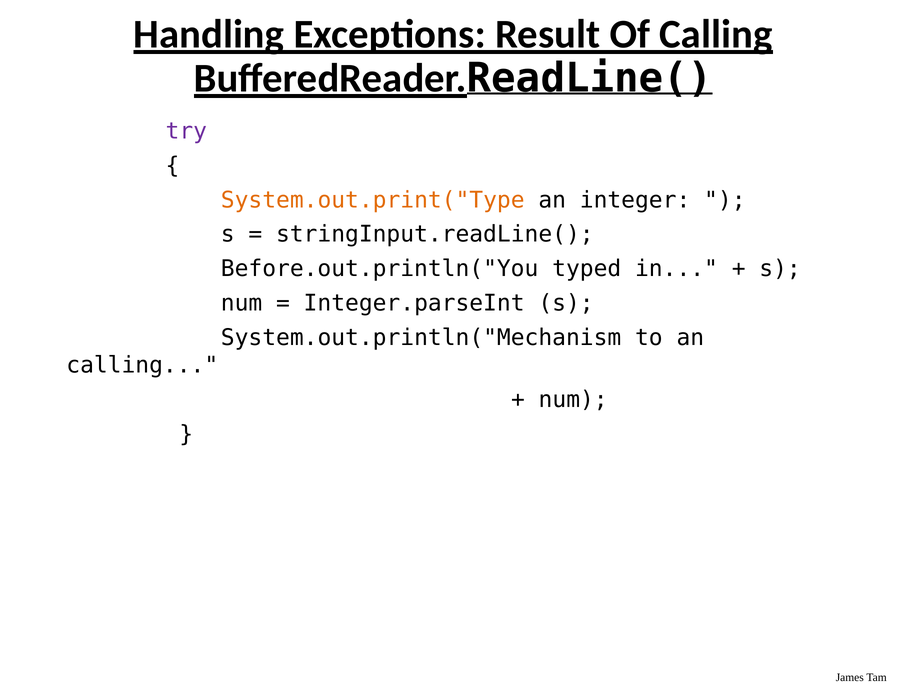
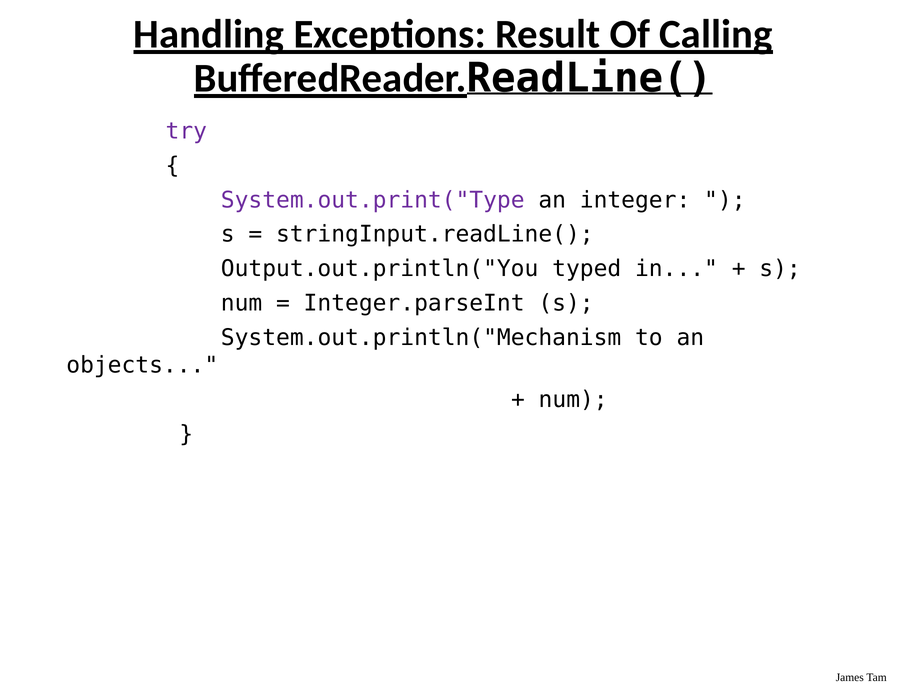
System.out.print("Type colour: orange -> purple
Before.out.println("You: Before.out.println("You -> Output.out.println("You
calling at (142, 365): calling -> objects
